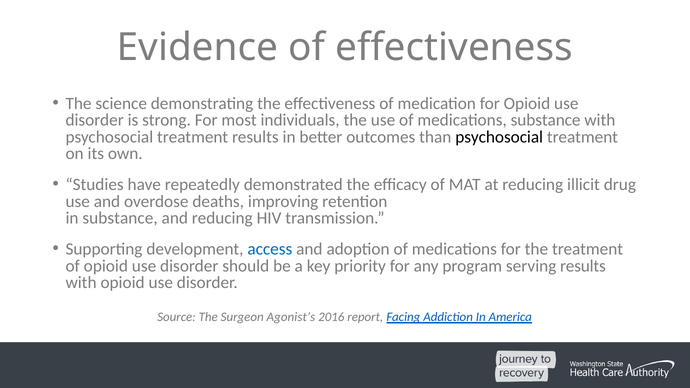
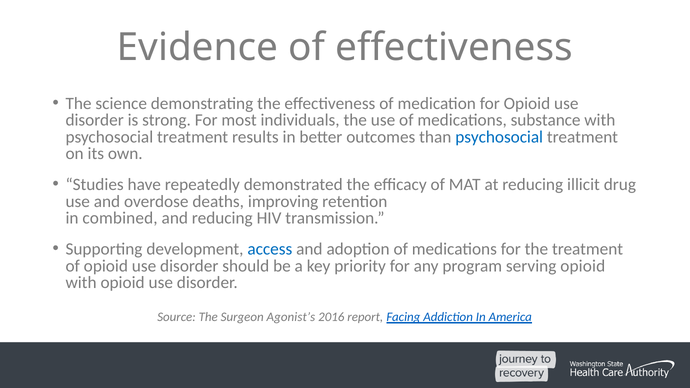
psychosocial at (499, 137) colour: black -> blue
in substance: substance -> combined
serving results: results -> opioid
